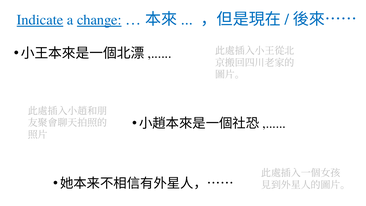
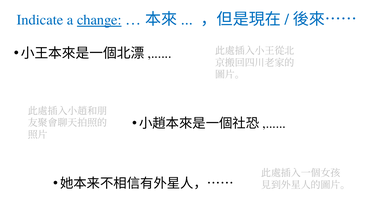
Indicate underline: present -> none
